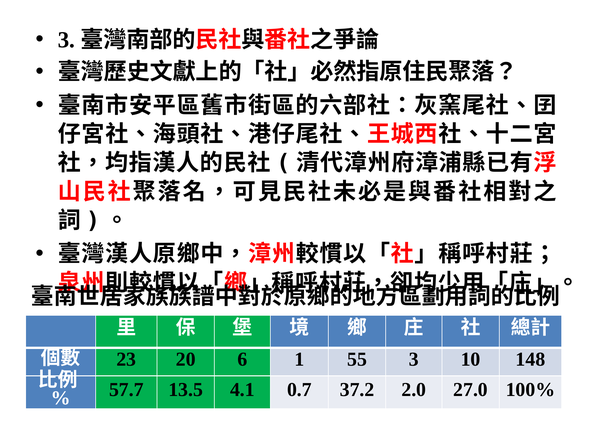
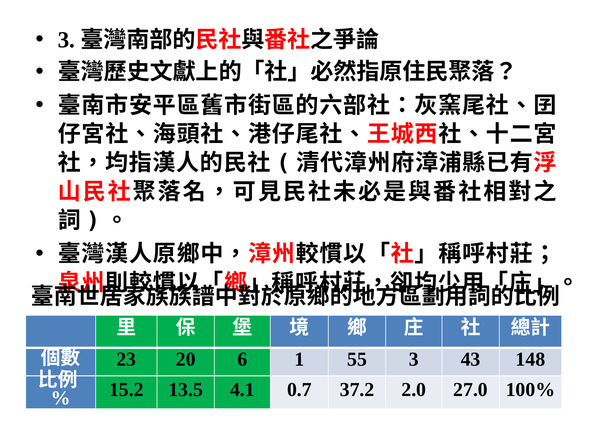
10: 10 -> 43
57.7: 57.7 -> 15.2
